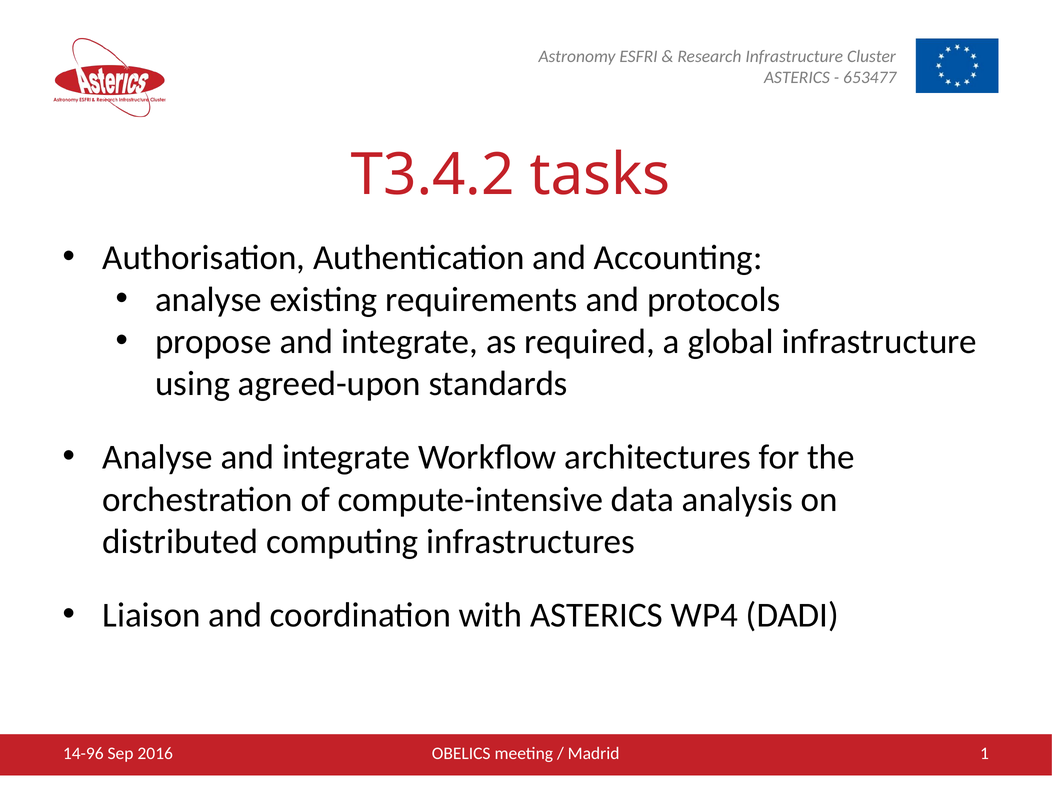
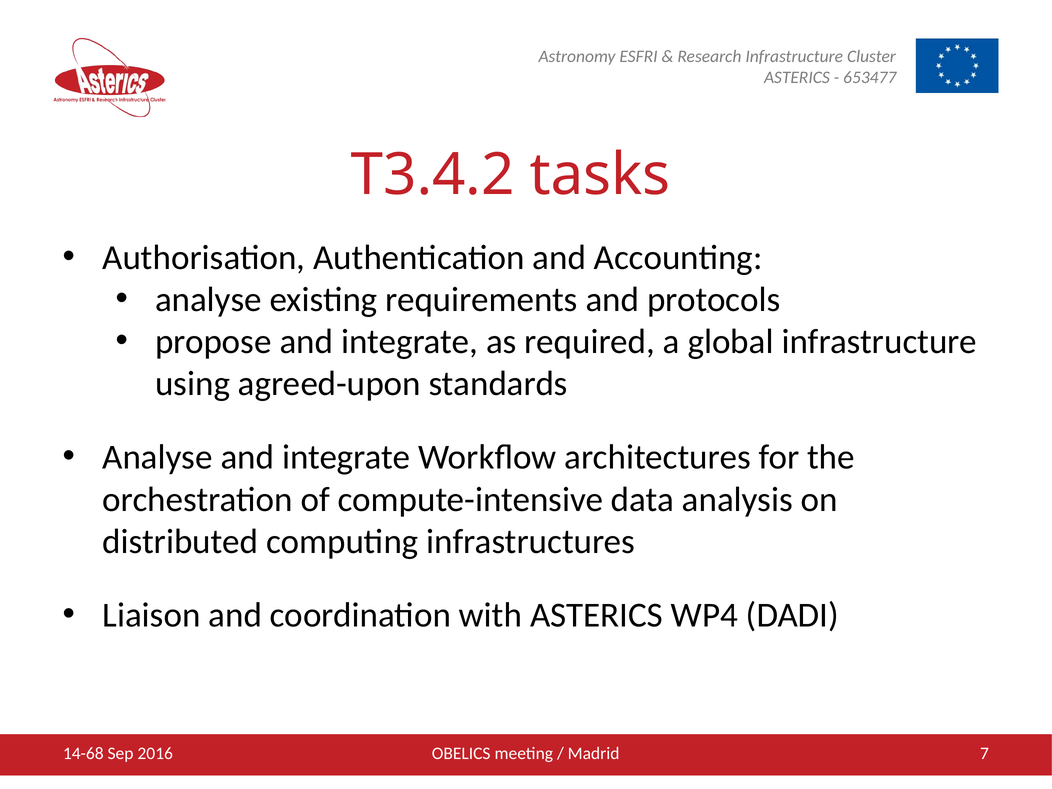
14-96: 14-96 -> 14-68
1: 1 -> 7
